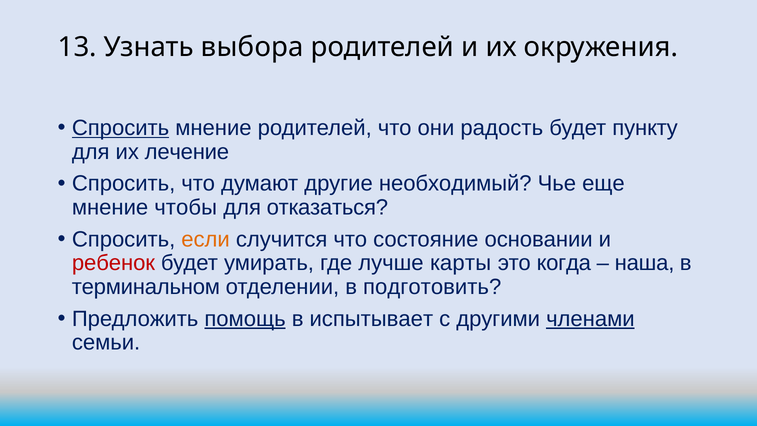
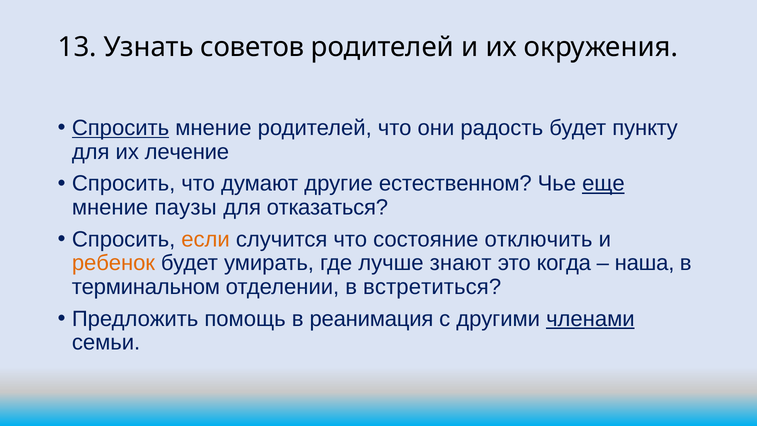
выбора: выбора -> советов
необходимый: необходимый -> естественном
еще underline: none -> present
чтобы: чтобы -> паузы
основании: основании -> отключить
ребенок colour: red -> orange
карты: карты -> знают
подготовить: подготовить -> встретиться
помощь underline: present -> none
испытывает: испытывает -> реанимация
